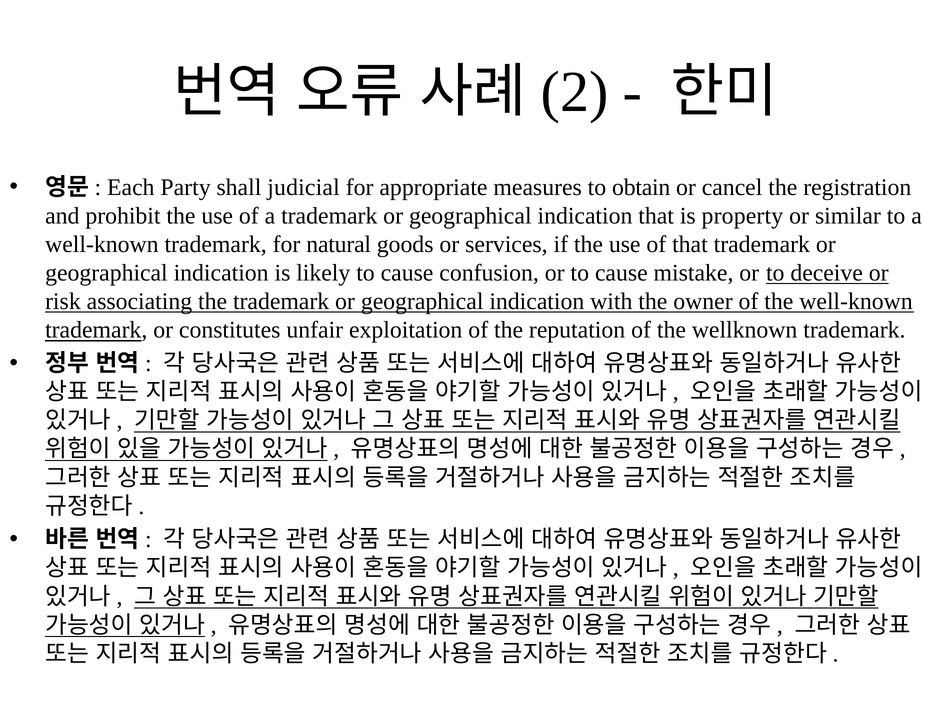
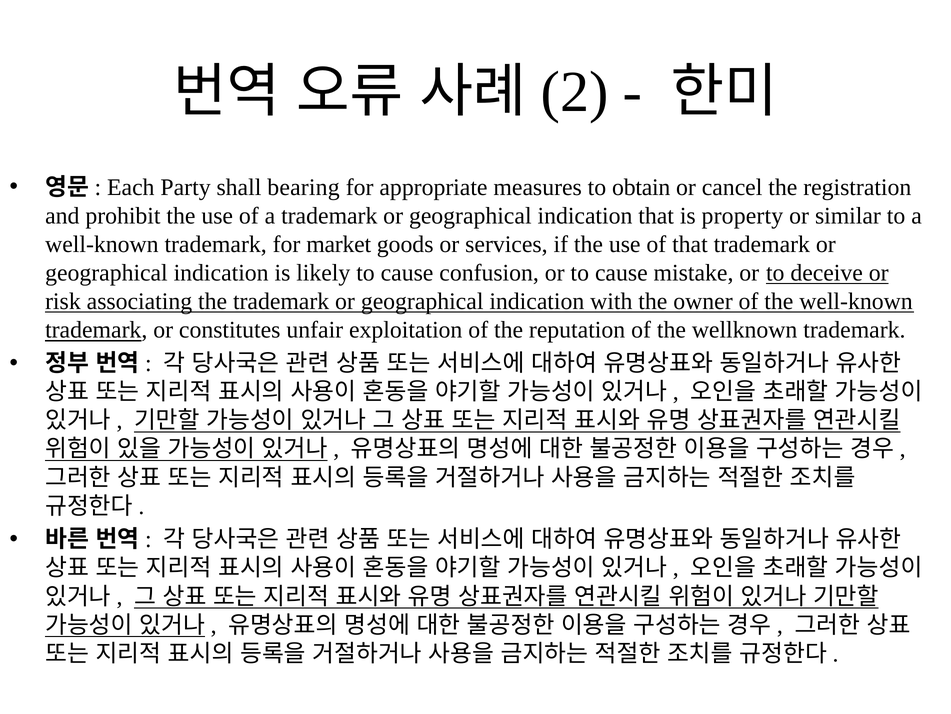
judicial: judicial -> bearing
natural: natural -> market
